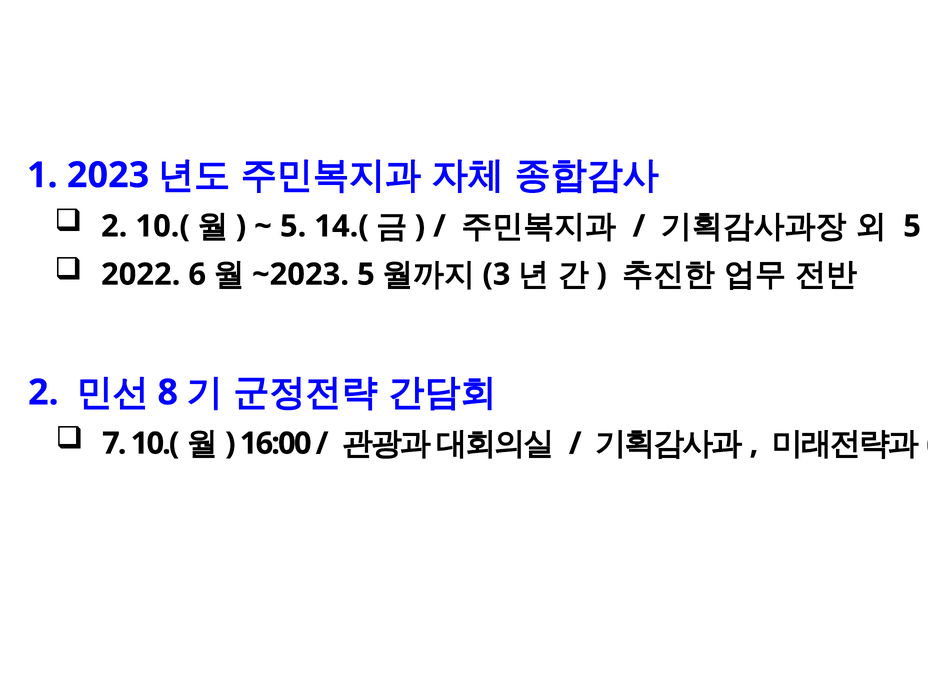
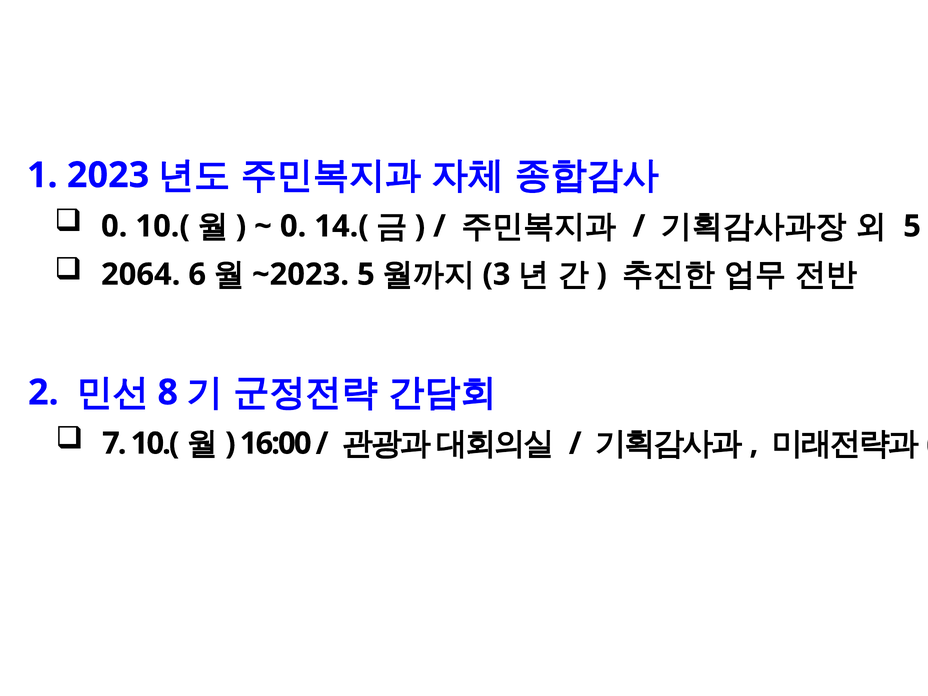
2 at (114, 226): 2 -> 0
5 at (293, 226): 5 -> 0
2022: 2022 -> 2064
